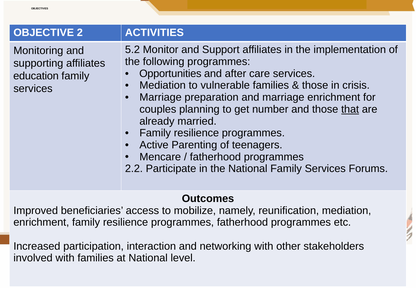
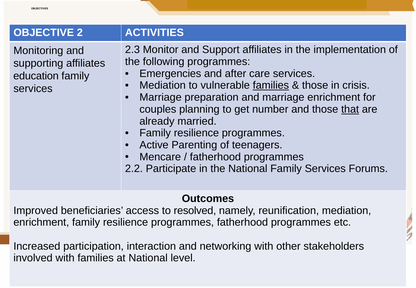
5.2: 5.2 -> 2.3
Opportunities: Opportunities -> Emergencies
families at (271, 85) underline: none -> present
mobilize: mobilize -> resolved
